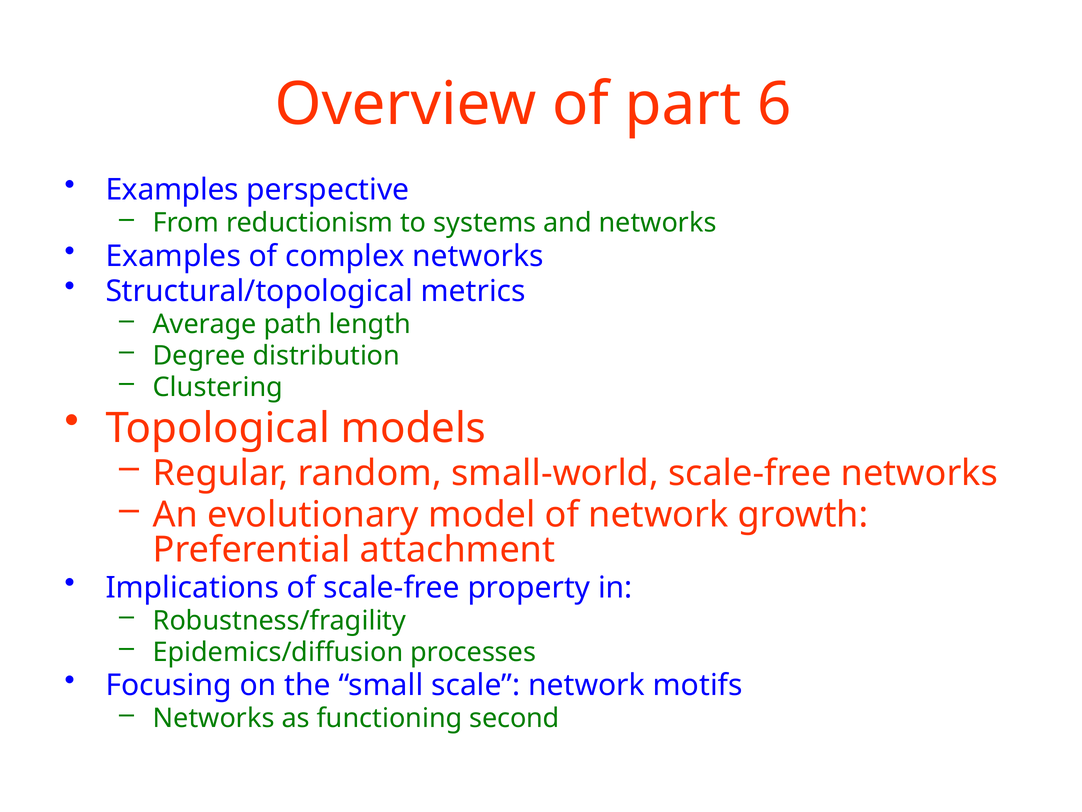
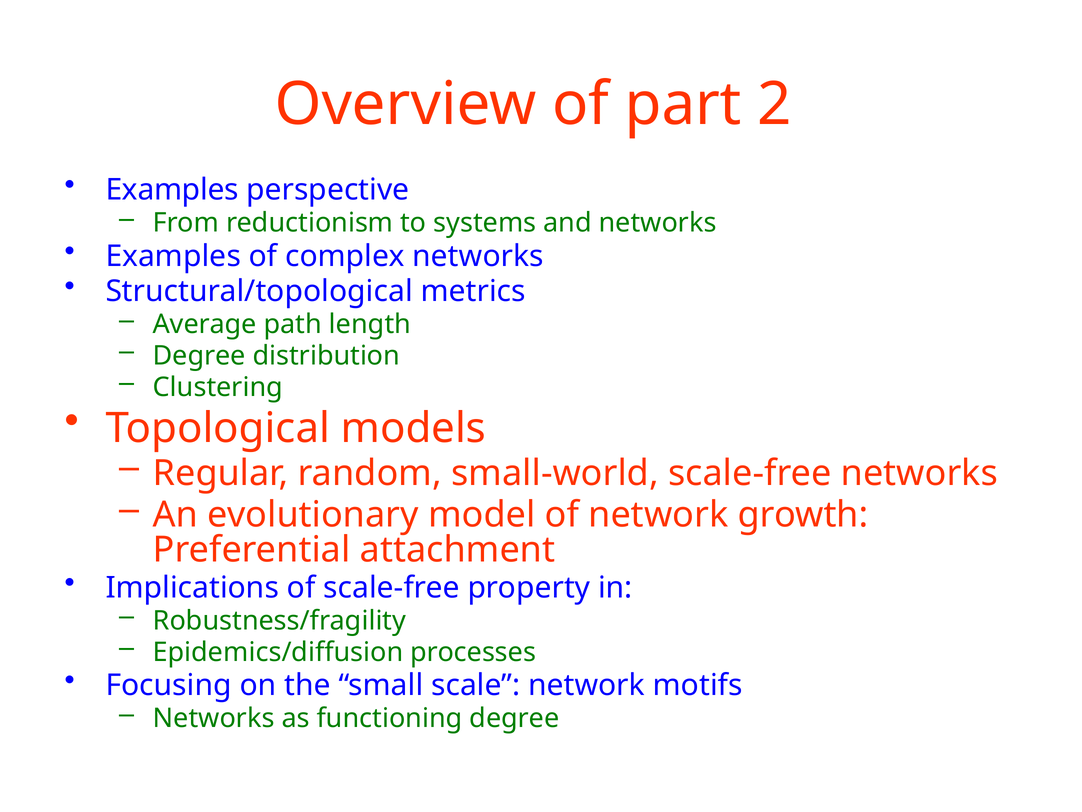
6: 6 -> 2
functioning second: second -> degree
